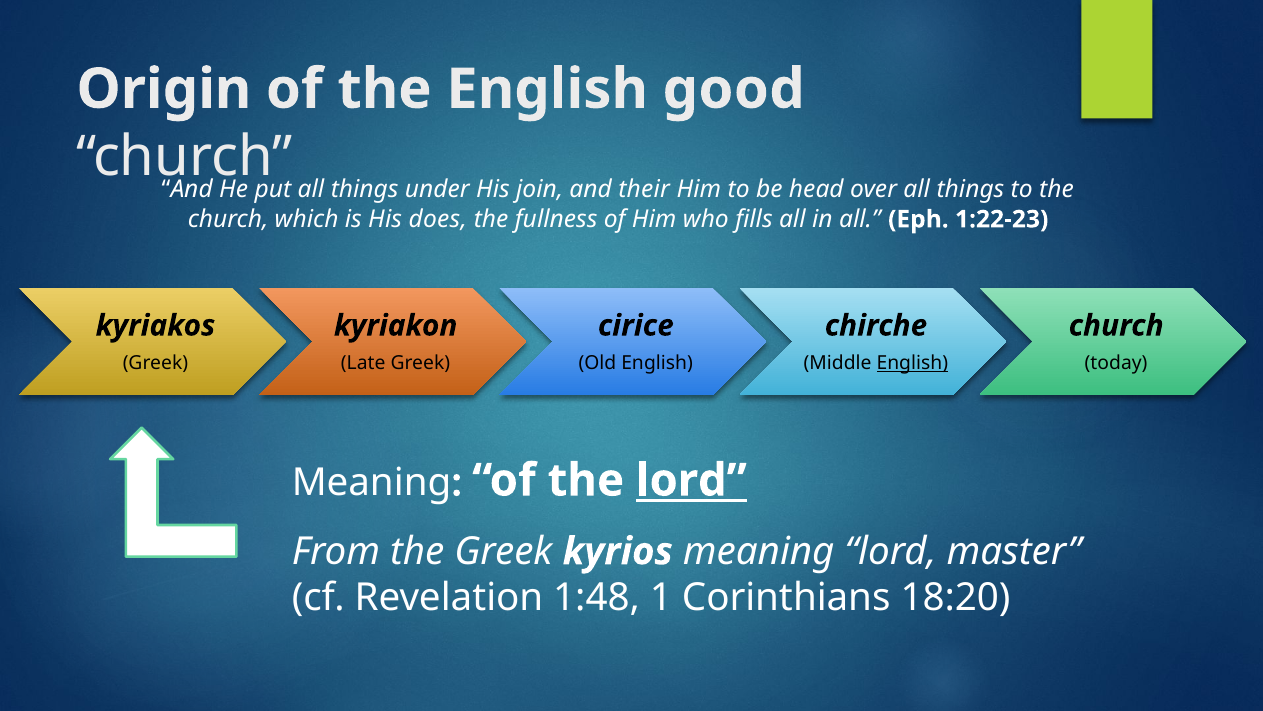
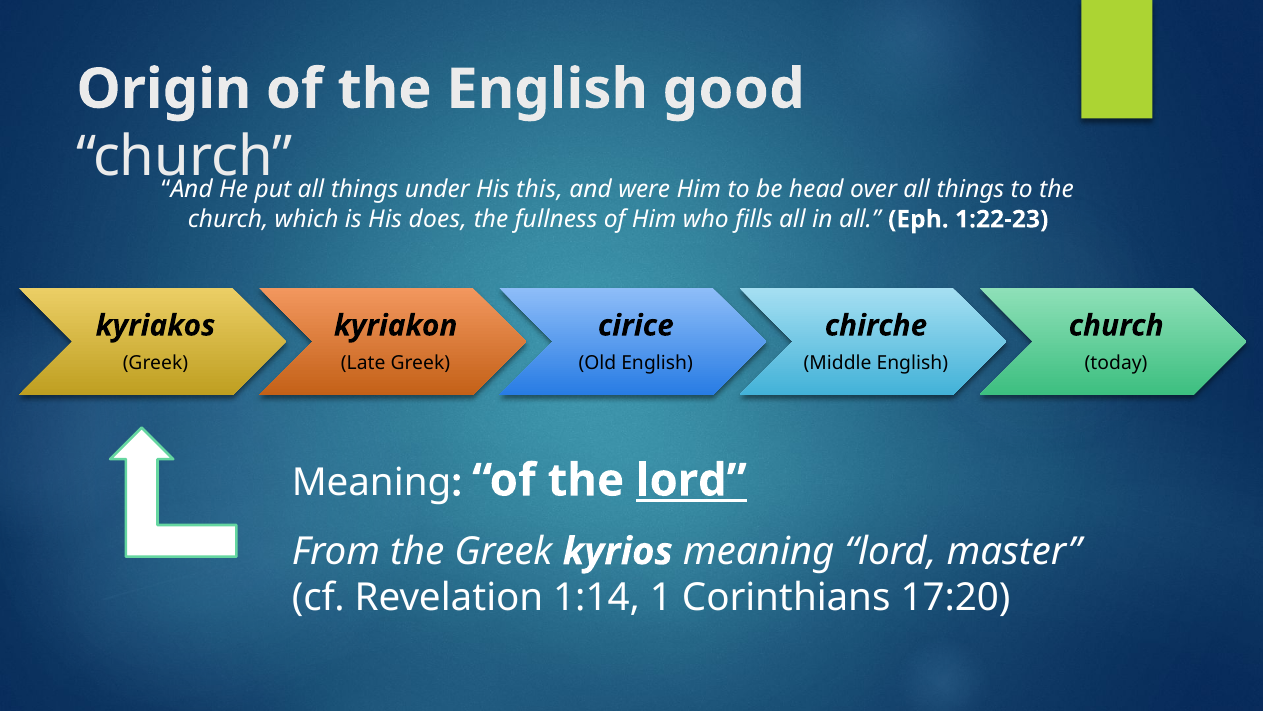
join: join -> this
their: their -> were
English at (912, 363) underline: present -> none
1:48: 1:48 -> 1:14
18:20: 18:20 -> 17:20
